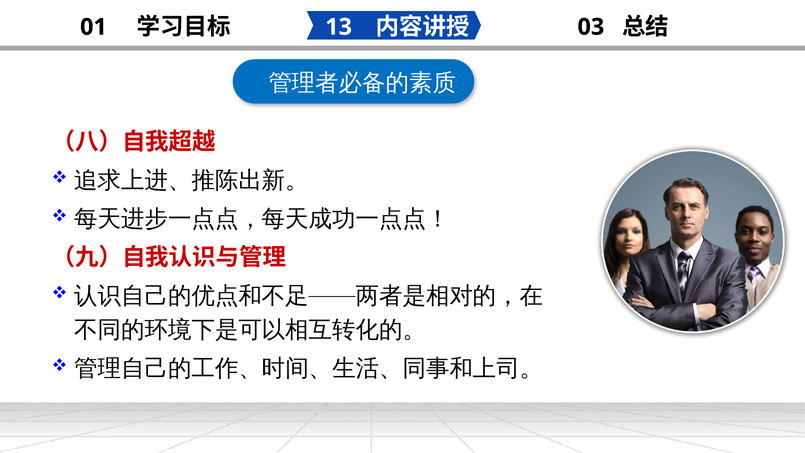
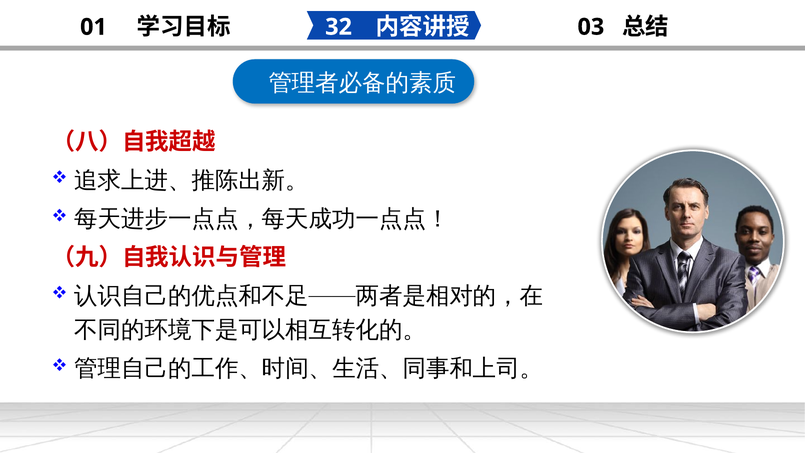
13: 13 -> 32
